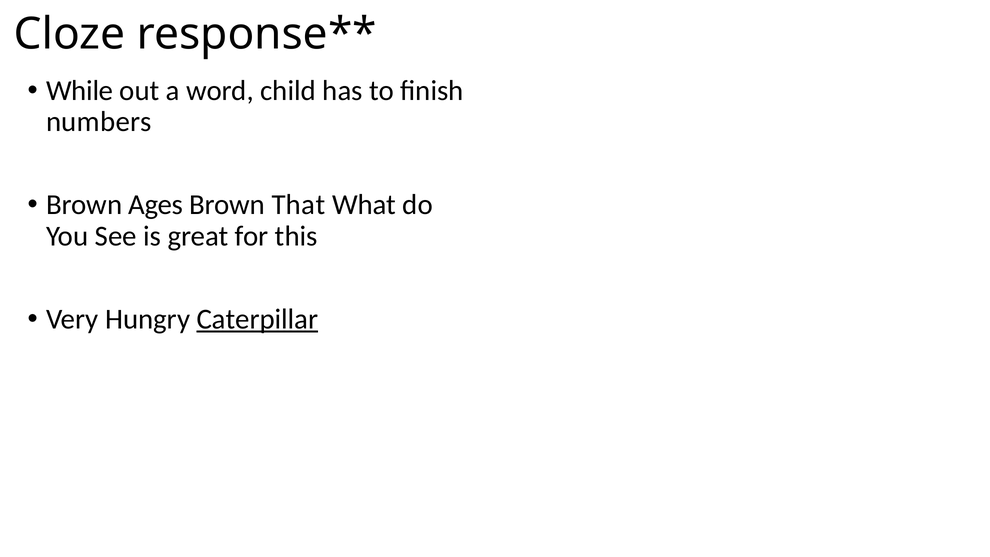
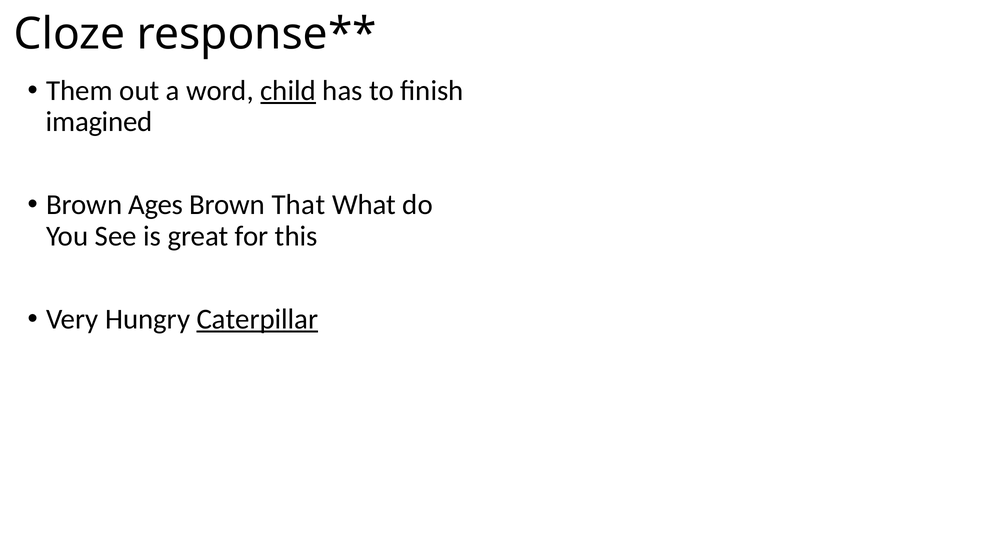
While: While -> Them
child underline: none -> present
numbers: numbers -> imagined
